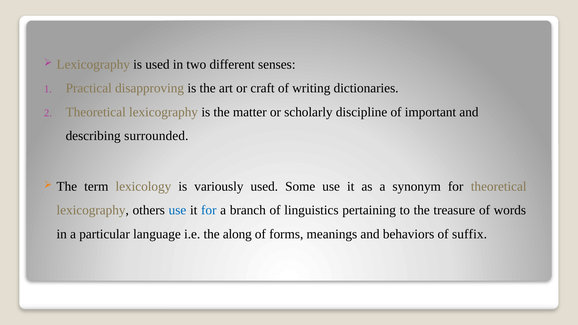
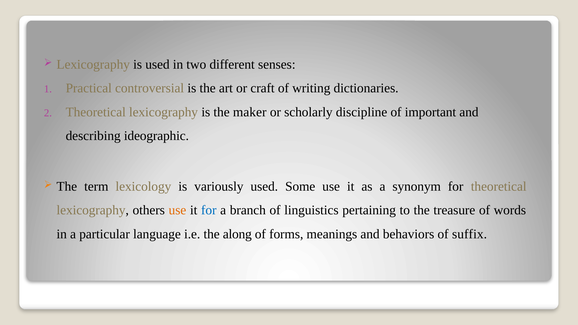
disapproving: disapproving -> controversial
matter: matter -> maker
surrounded: surrounded -> ideographic
use at (177, 210) colour: blue -> orange
